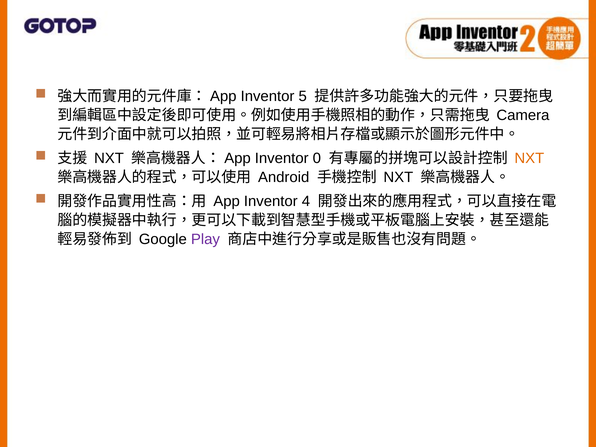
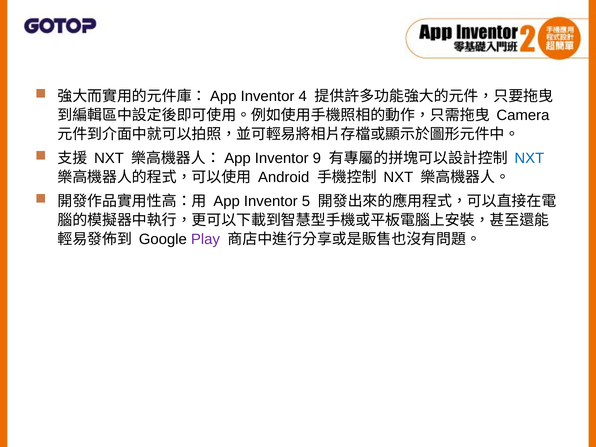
5: 5 -> 4
0: 0 -> 9
NXT at (529, 158) colour: orange -> blue
4: 4 -> 5
